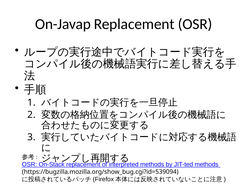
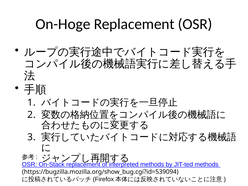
On-Javap: On-Javap -> On-Hoge
